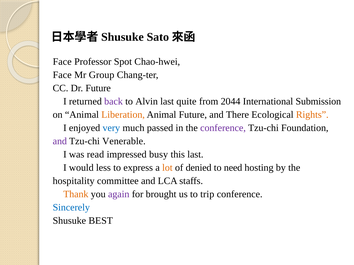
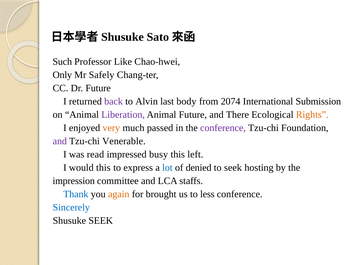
Face at (62, 62): Face -> Such
Spot: Spot -> Like
Face at (62, 75): Face -> Only
Group: Group -> Safely
quite: quite -> body
2044: 2044 -> 2074
Liberation colour: orange -> purple
very colour: blue -> orange
this last: last -> left
would less: less -> this
lot colour: orange -> blue
to need: need -> seek
hospitality: hospitality -> impression
Thank colour: orange -> blue
again colour: purple -> orange
trip: trip -> less
Shusuke BEST: BEST -> SEEK
